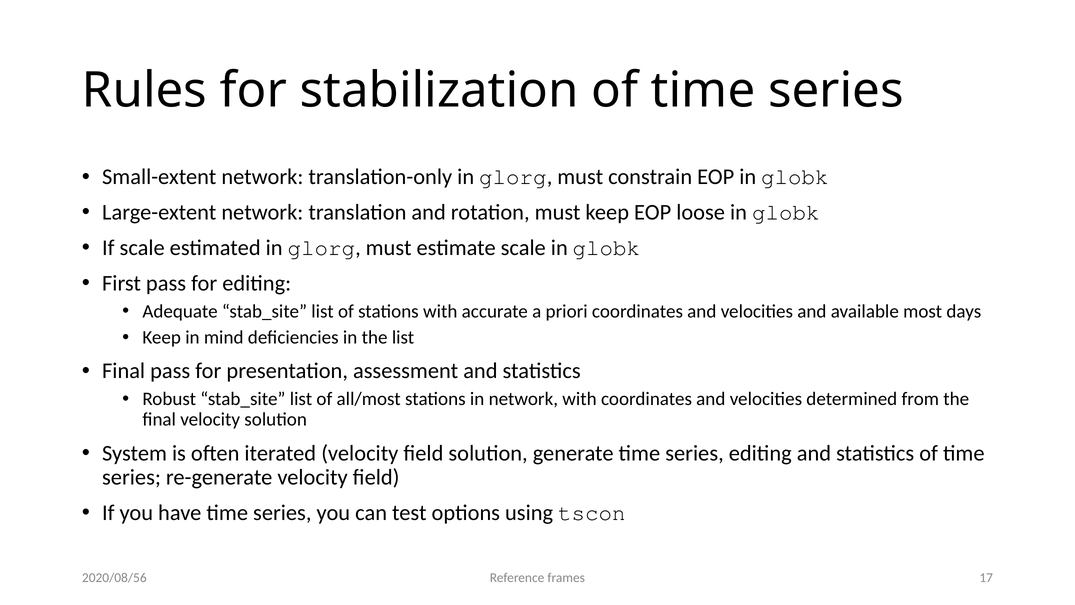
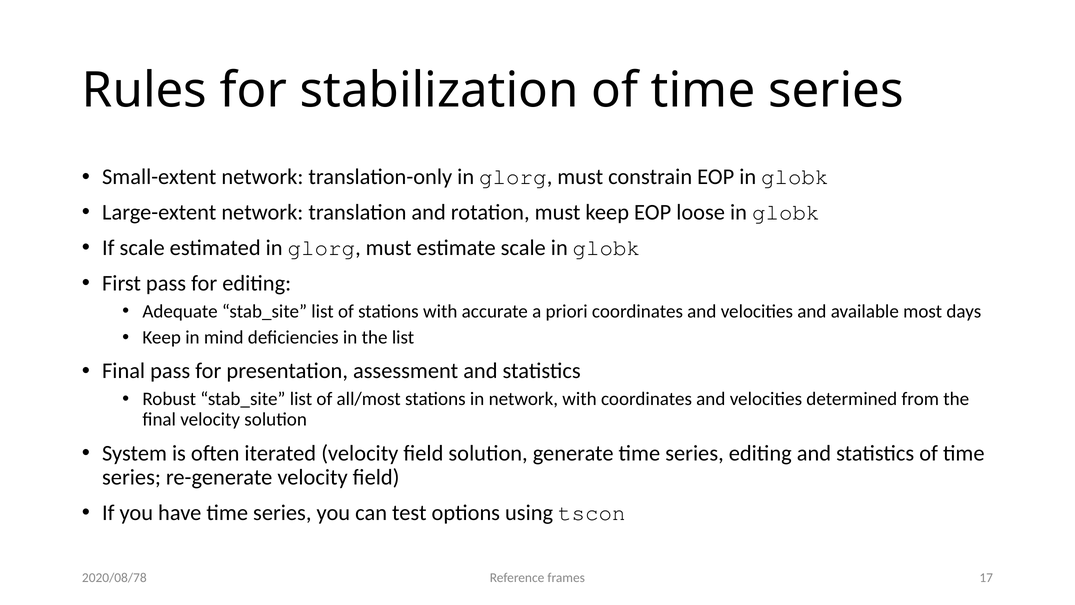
2020/08/56: 2020/08/56 -> 2020/08/78
